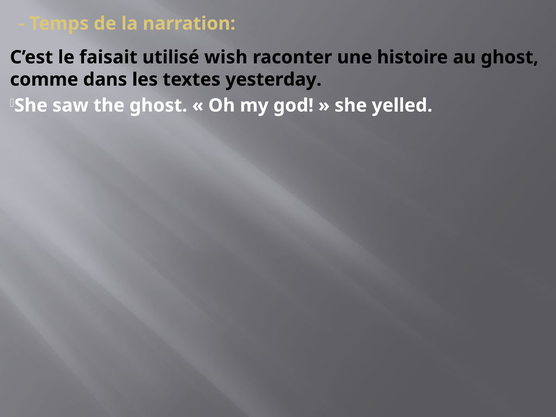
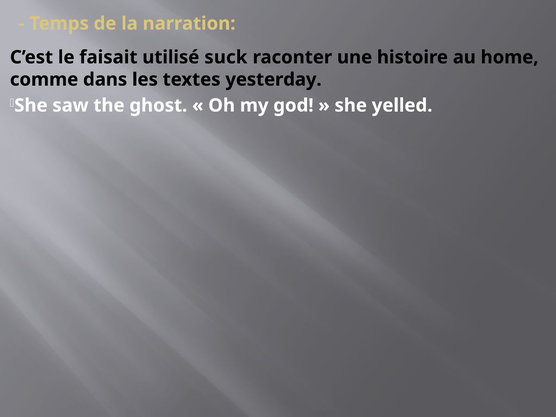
wish: wish -> suck
au ghost: ghost -> home
